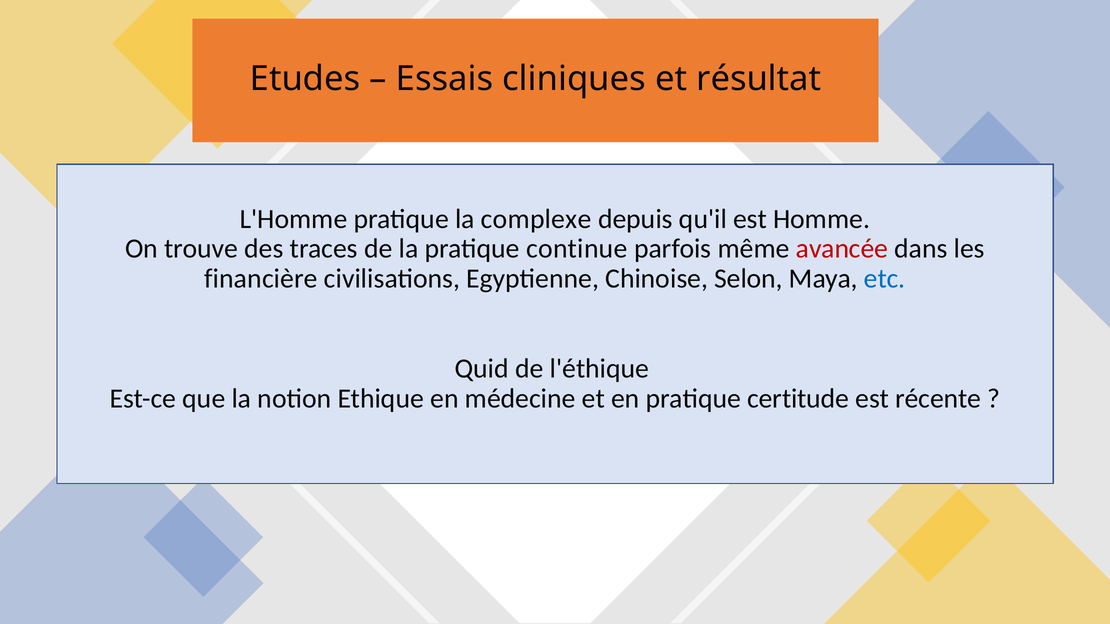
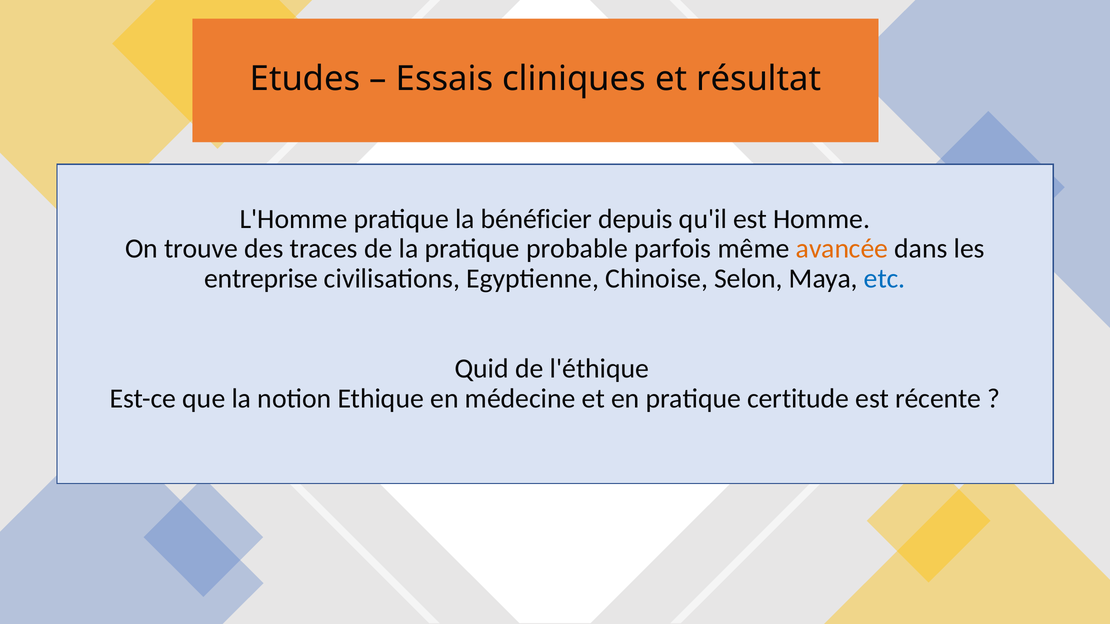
complexe: complexe -> bénéficier
continue: continue -> probable
avancée colour: red -> orange
financière: financière -> entreprise
